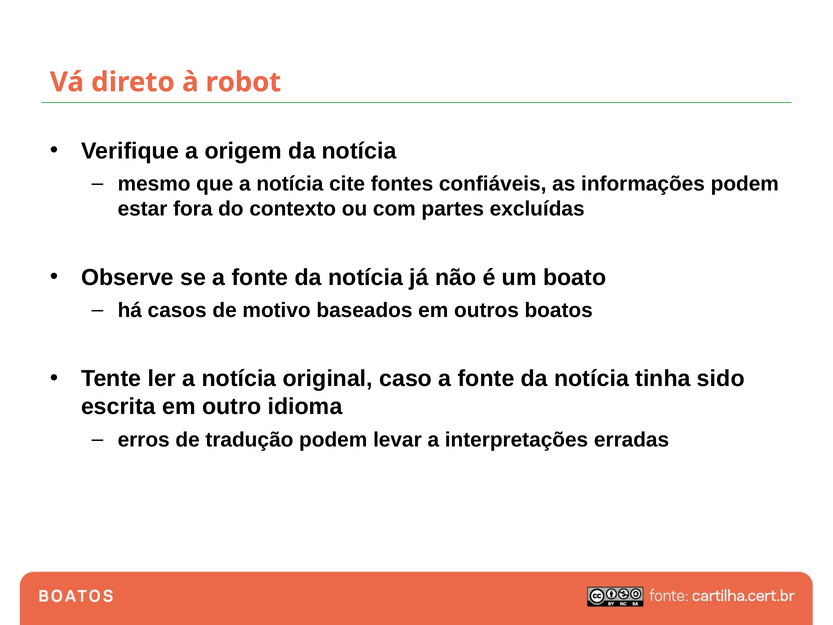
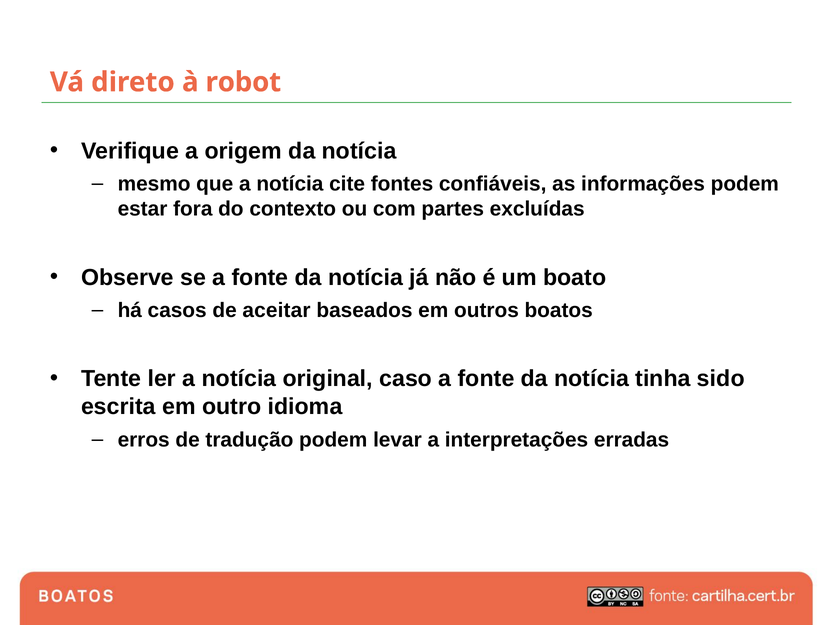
motivo: motivo -> aceitar
